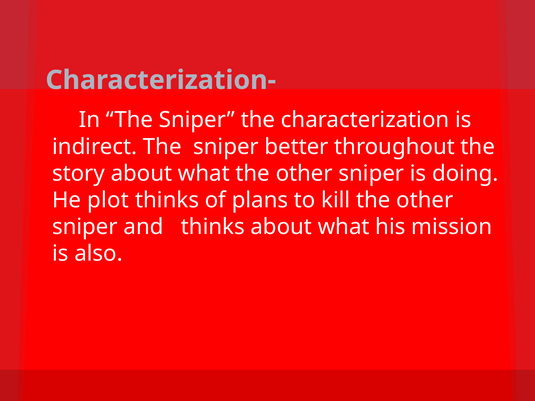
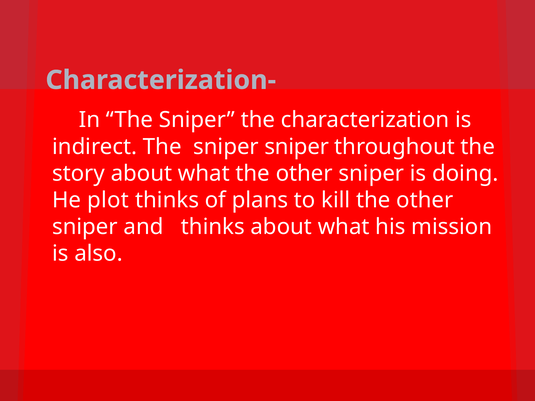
sniper better: better -> sniper
